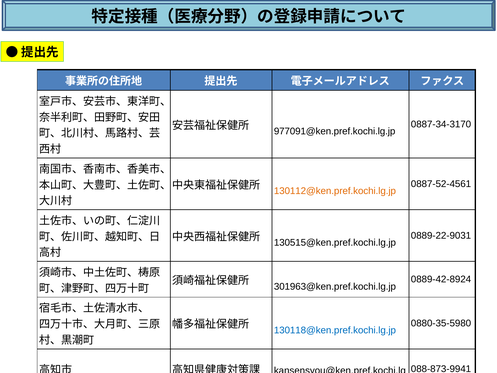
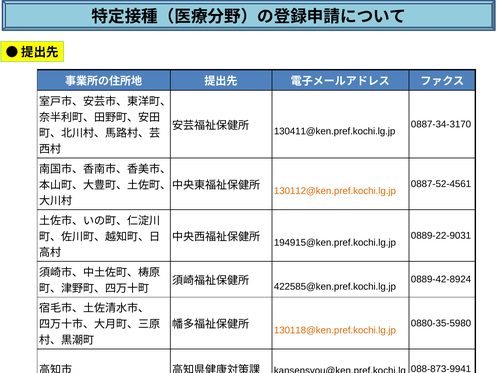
977091@ken.pref.kochi.lg.jp: 977091@ken.pref.kochi.lg.jp -> 130411@ken.pref.kochi.lg.jp
130515@ken.pref.kochi.lg.jp: 130515@ken.pref.kochi.lg.jp -> 194915@ken.pref.kochi.lg.jp
301963@ken.pref.kochi.lg.jp: 301963@ken.pref.kochi.lg.jp -> 422585@ken.pref.kochi.lg.jp
130118@ken.pref.kochi.lg.jp colour: blue -> orange
